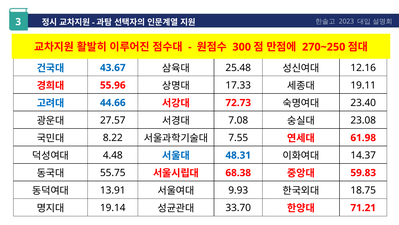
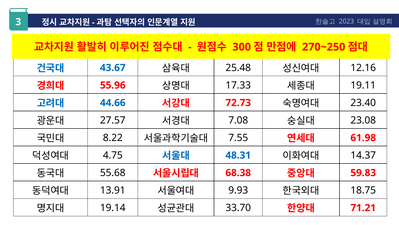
4.48: 4.48 -> 4.75
55.75: 55.75 -> 55.68
